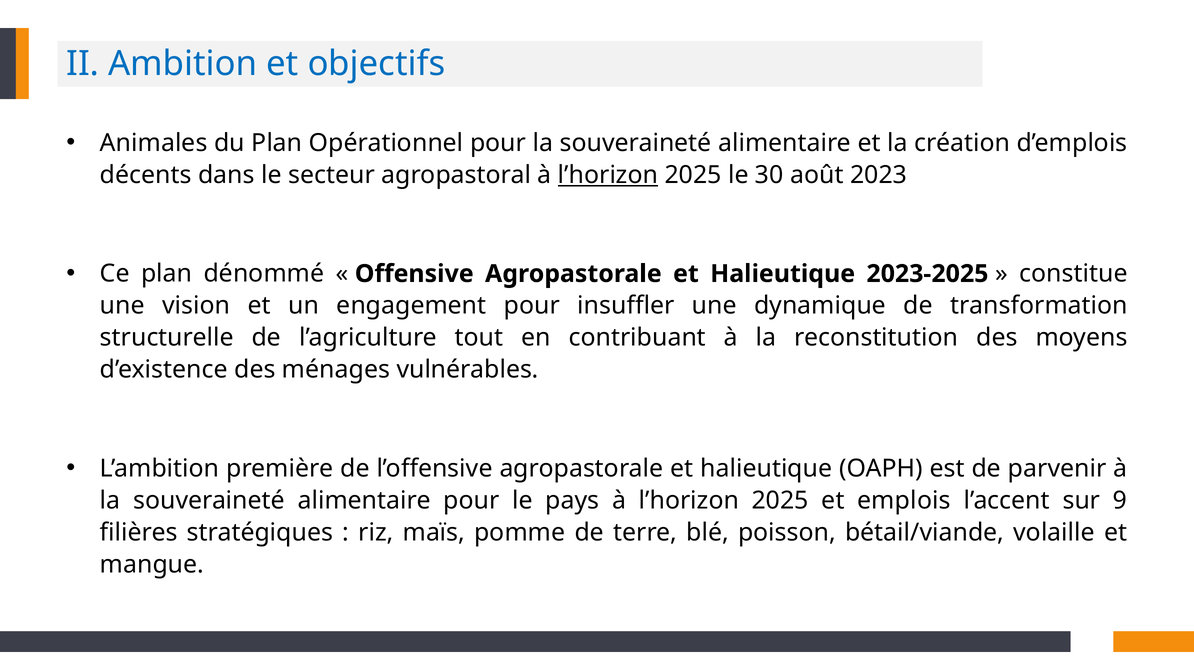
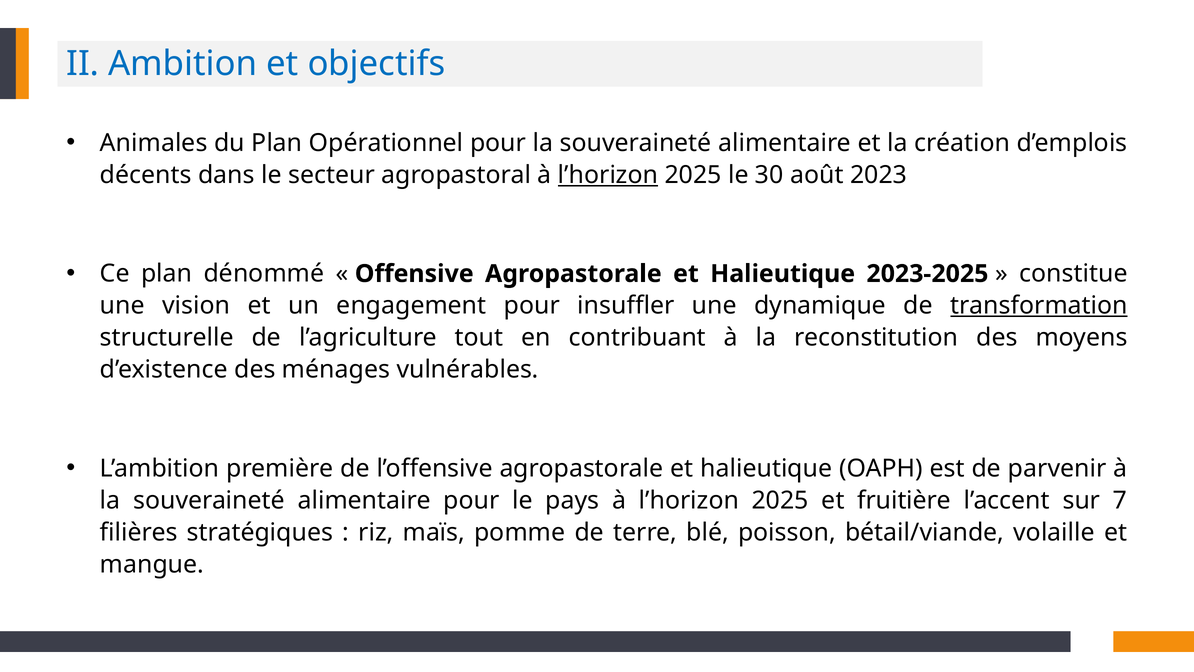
transformation underline: none -> present
emplois: emplois -> fruitière
9: 9 -> 7
